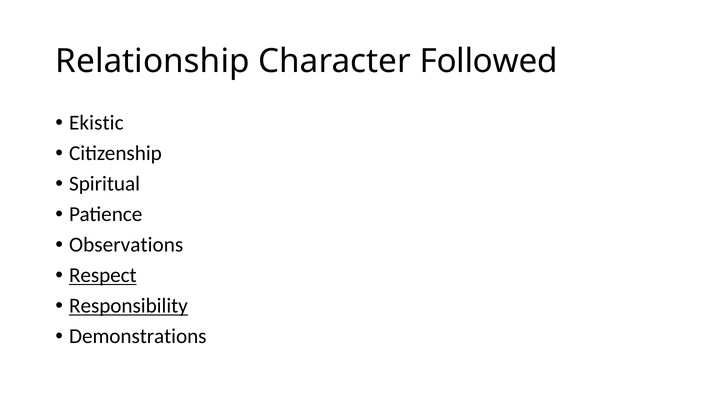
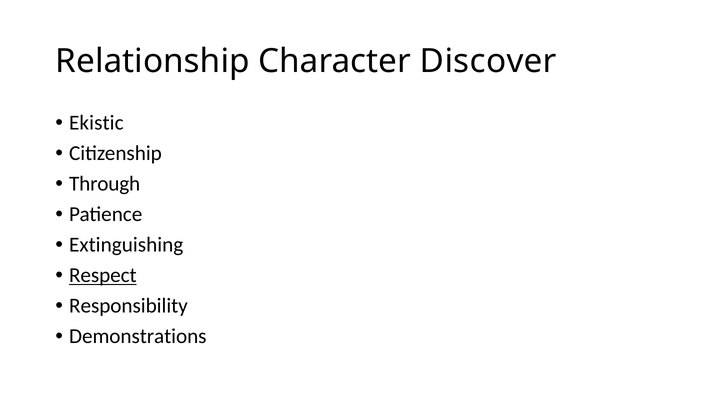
Followed: Followed -> Discover
Spiritual: Spiritual -> Through
Observations: Observations -> Extinguishing
Responsibility underline: present -> none
